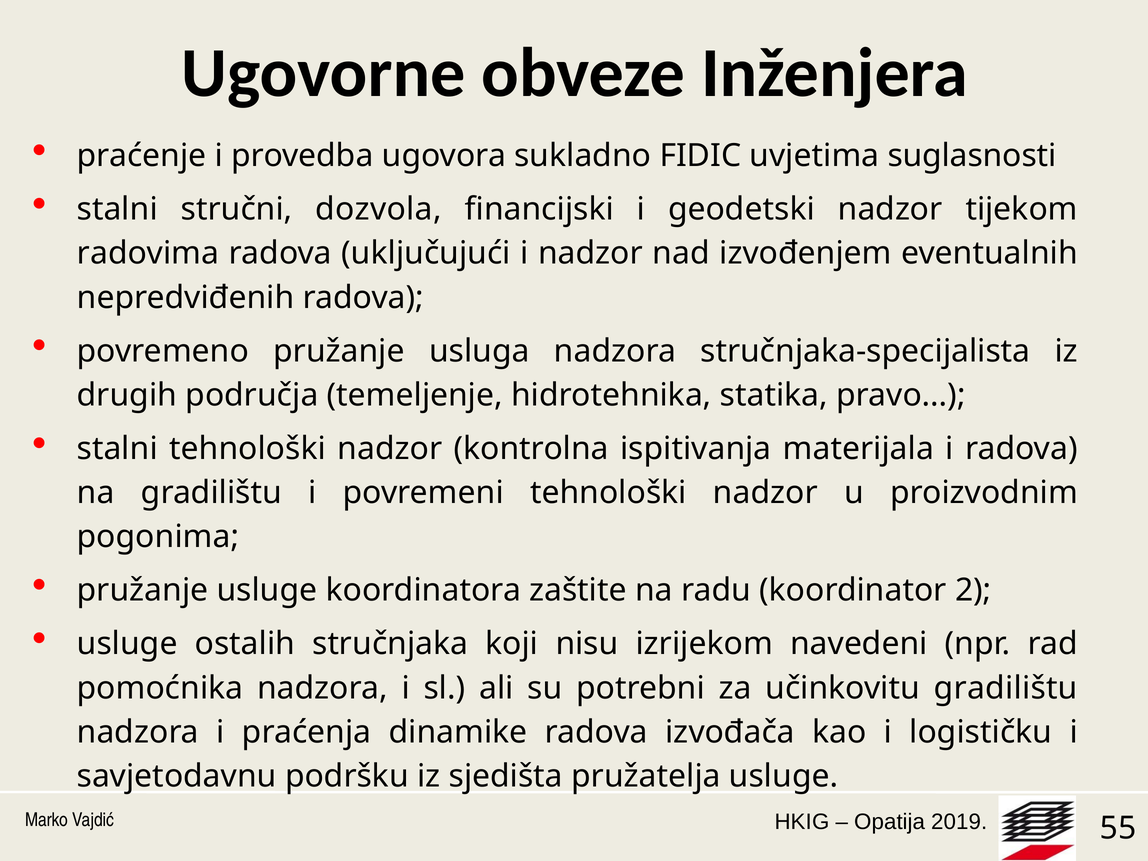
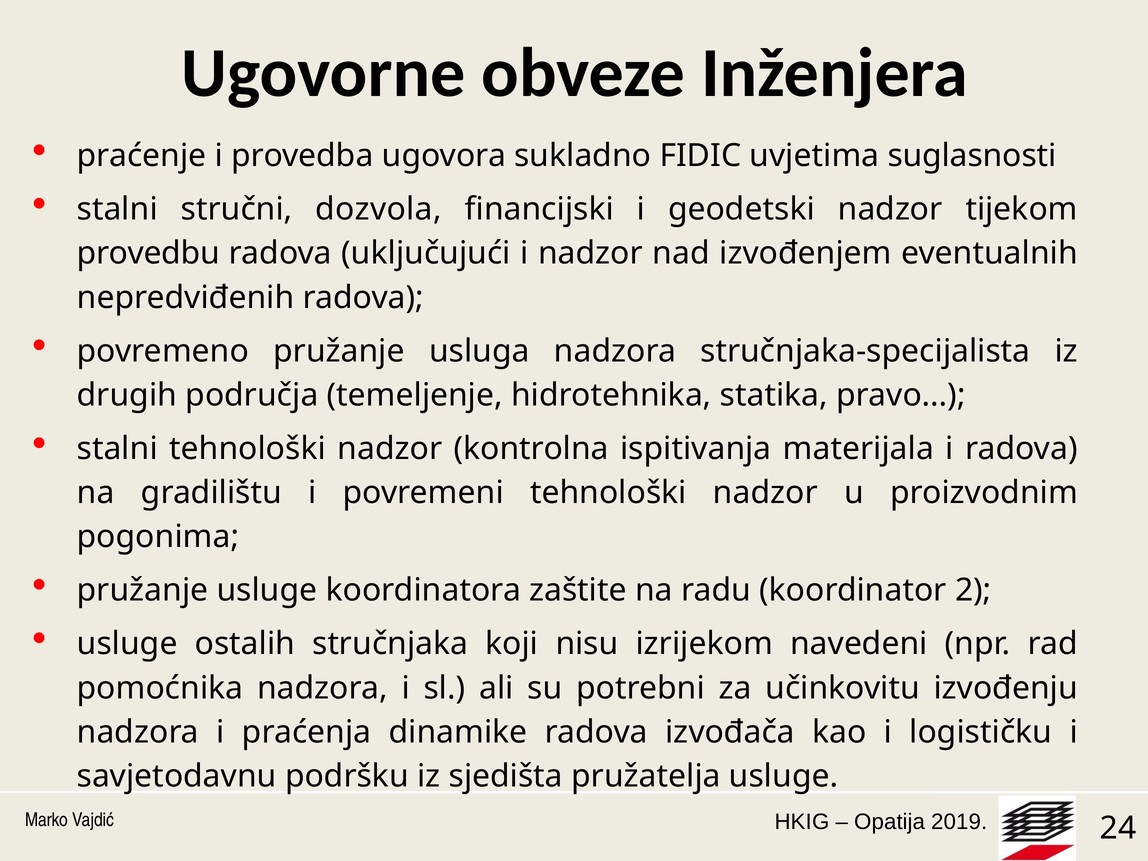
radovima: radovima -> provedbu
učinkovitu gradilištu: gradilištu -> izvođenju
55: 55 -> 24
